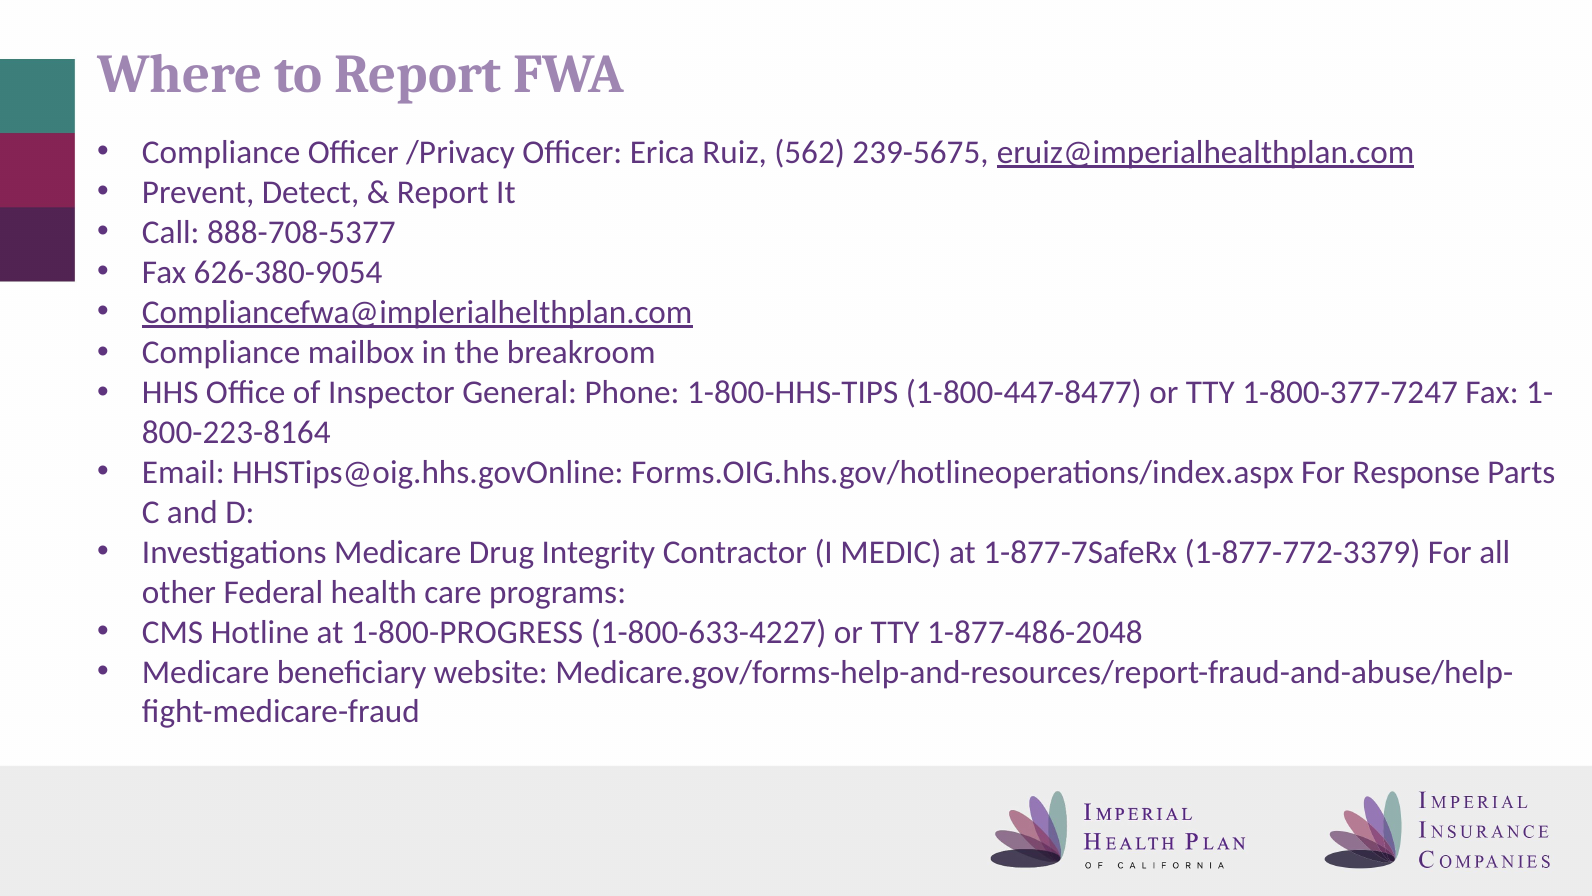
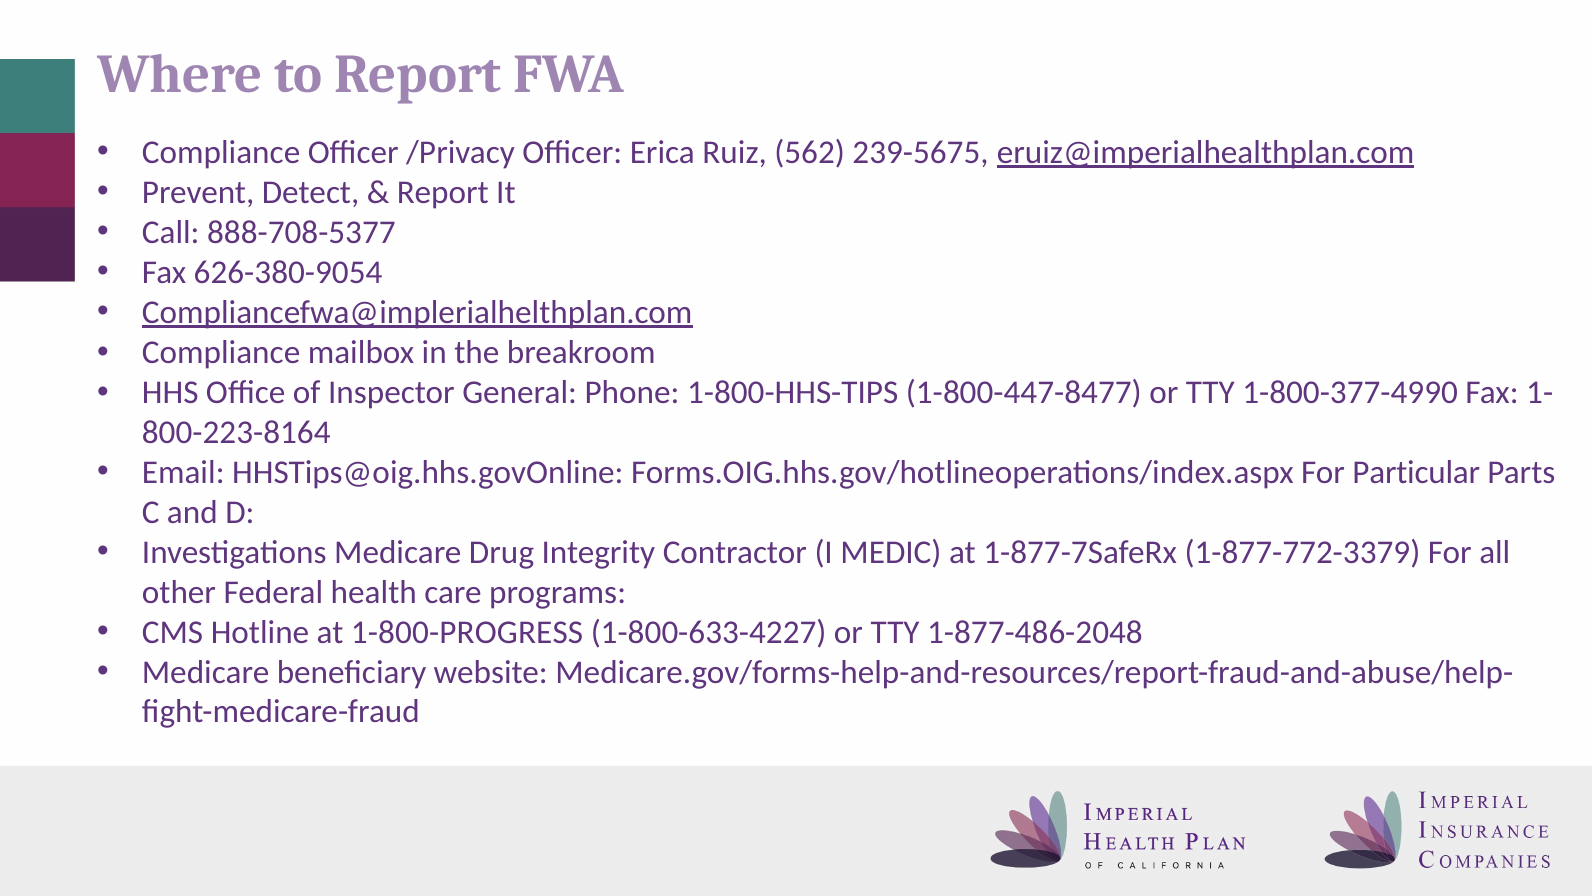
1-800-377-7247: 1-800-377-7247 -> 1-800-377-4990
Response: Response -> Particular
